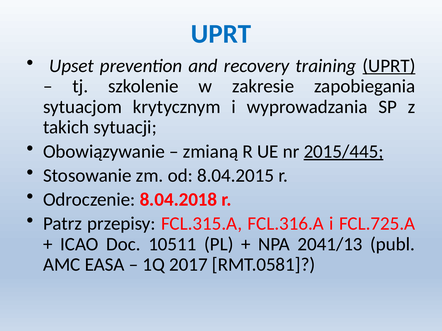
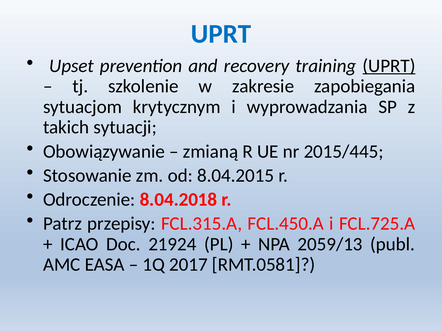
2015/445 underline: present -> none
FCL.316.A: FCL.316.A -> FCL.450.A
10511: 10511 -> 21924
2041/13: 2041/13 -> 2059/13
